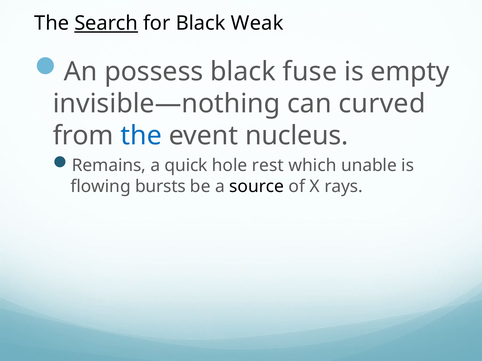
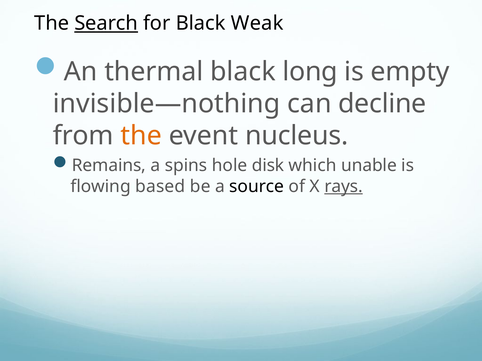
possess: possess -> thermal
fuse: fuse -> long
curved: curved -> decline
the at (141, 136) colour: blue -> orange
quick: quick -> spins
rest: rest -> disk
bursts: bursts -> based
rays underline: none -> present
